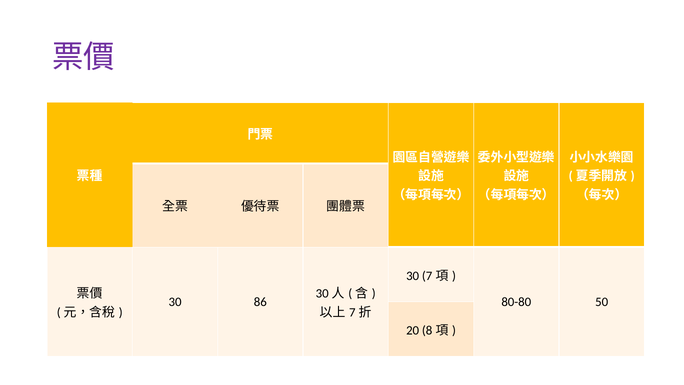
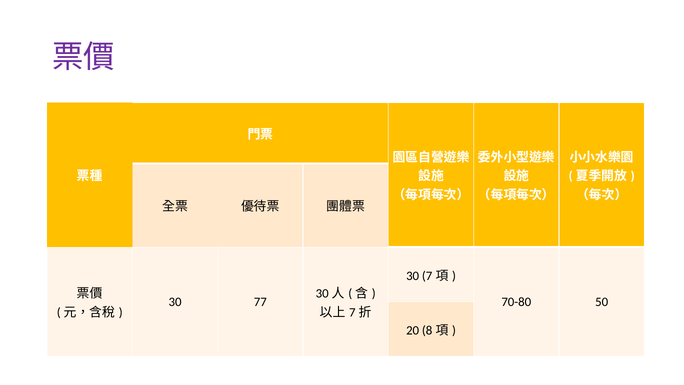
86: 86 -> 77
80-80: 80-80 -> 70-80
